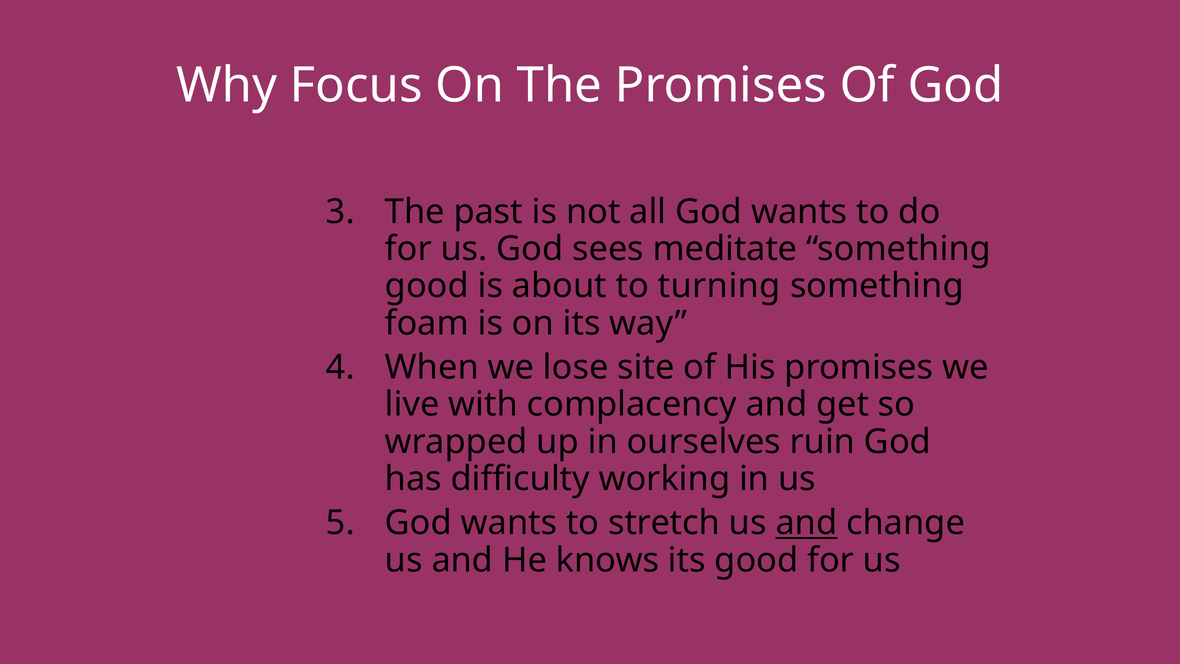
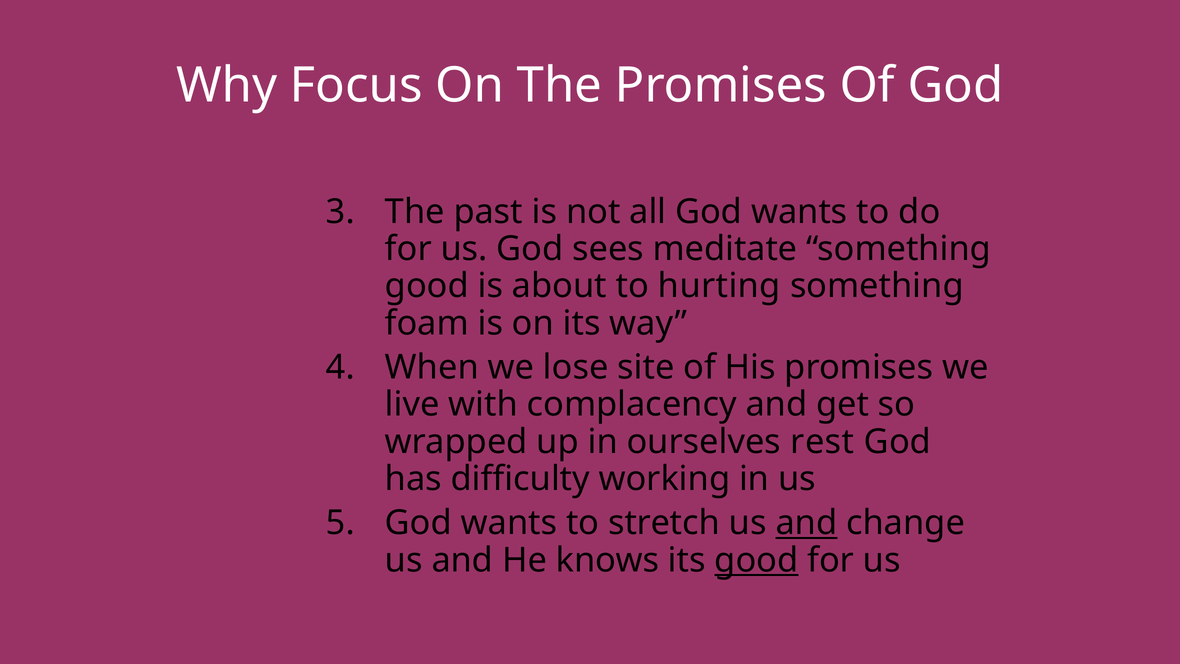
turning: turning -> hurting
ruin: ruin -> rest
good at (756, 560) underline: none -> present
